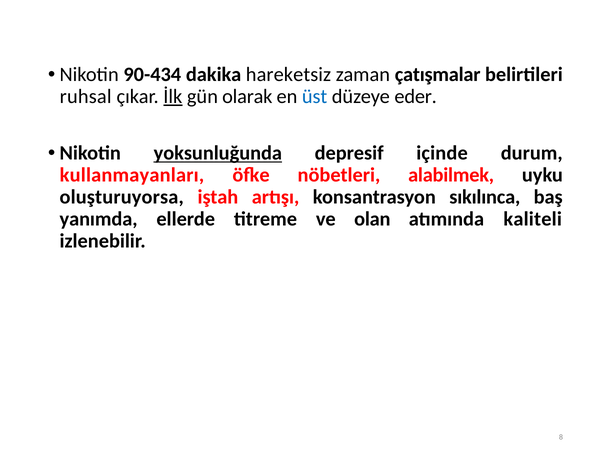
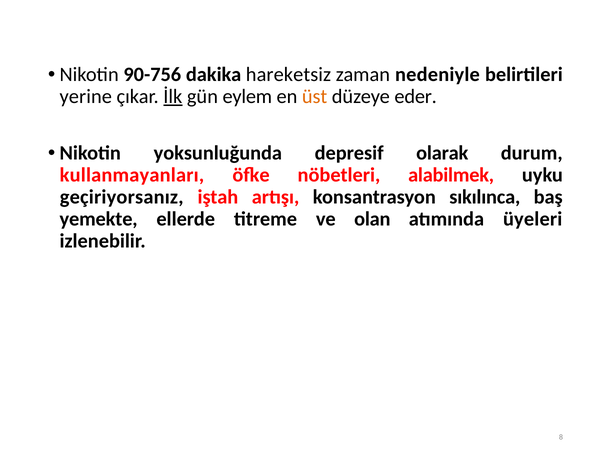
90-434: 90-434 -> 90-756
çatışmalar: çatışmalar -> nedeniyle
ruhsal: ruhsal -> yerine
olarak: olarak -> eylem
üst colour: blue -> orange
yoksunluğunda underline: present -> none
içinde: içinde -> olarak
oluşturuyorsa: oluşturuyorsa -> geçiriyorsanız
yanımda: yanımda -> yemekte
kaliteli: kaliteli -> üyeleri
